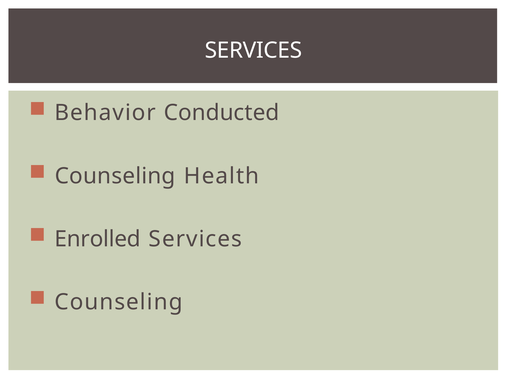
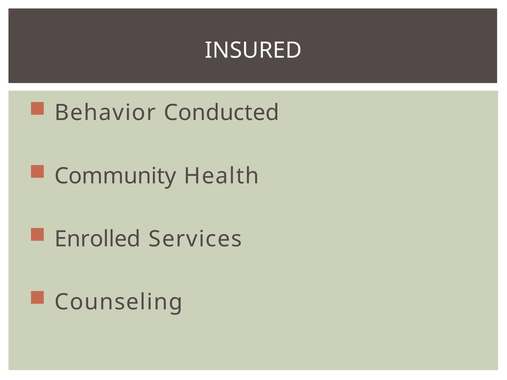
SERVICES at (254, 51): SERVICES -> INSURED
Counseling at (115, 176): Counseling -> Community
